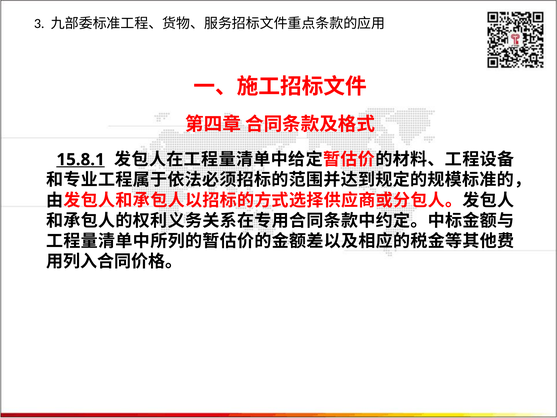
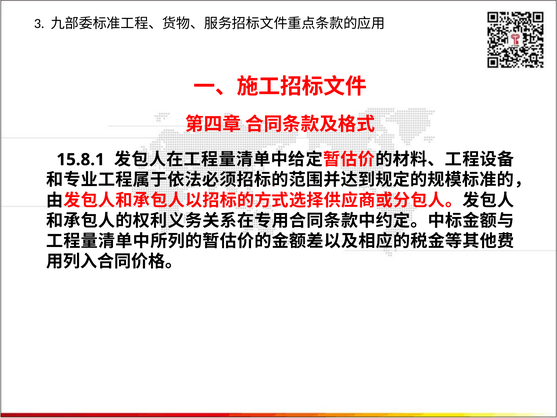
15.8.1 underline: present -> none
